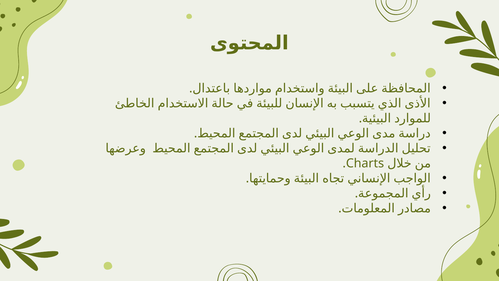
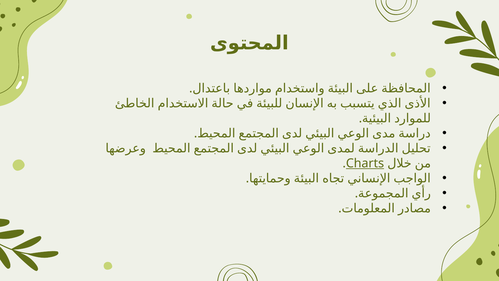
Charts underline: none -> present
